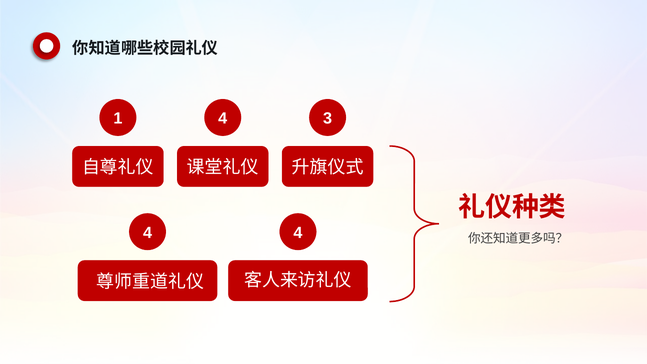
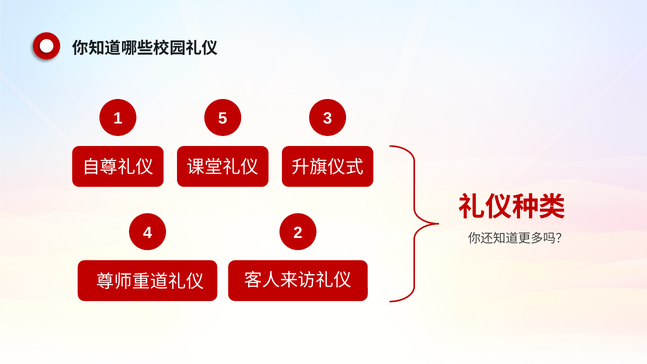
1 4: 4 -> 5
4 4: 4 -> 2
